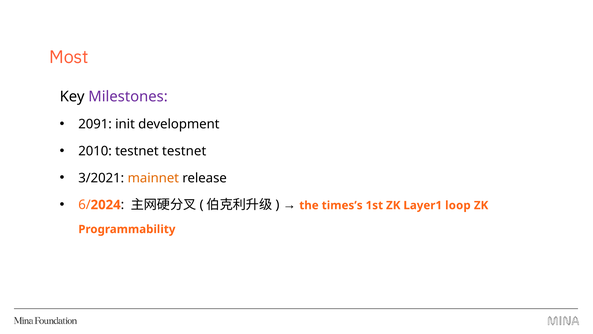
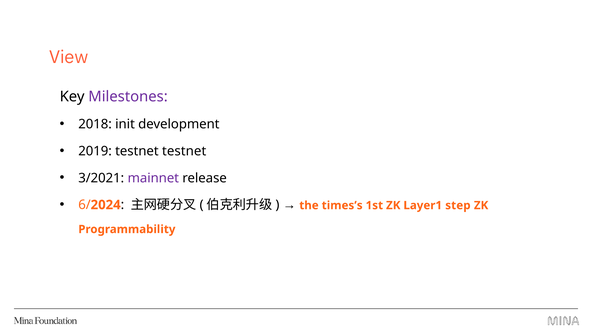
Most: Most -> View
2091: 2091 -> 2018
2010: 2010 -> 2019
mainnet colour: orange -> purple
loop: loop -> step
